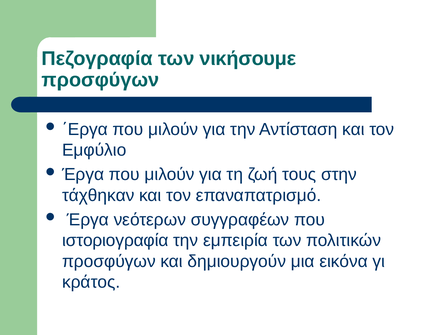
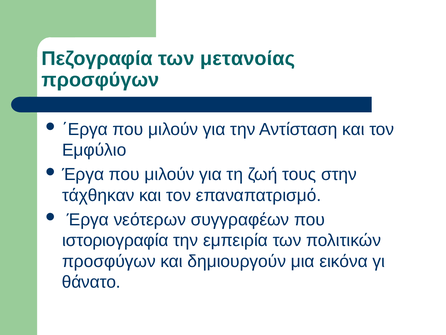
νικήσουμε: νικήσουμε -> μετανοίας
κράτος: κράτος -> θάνατο
